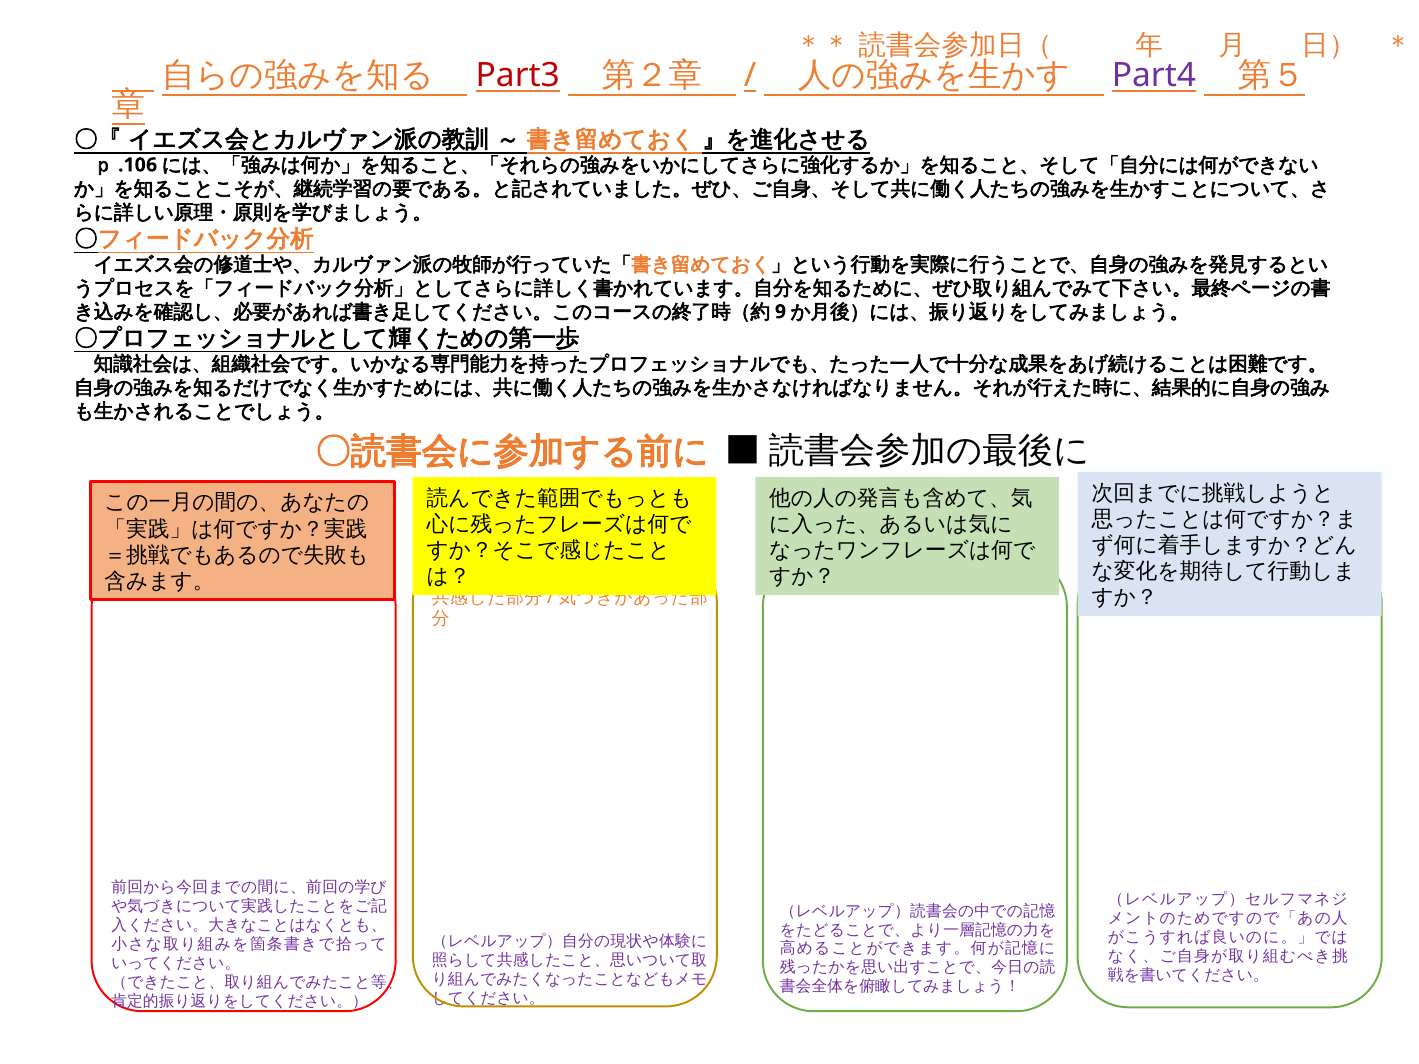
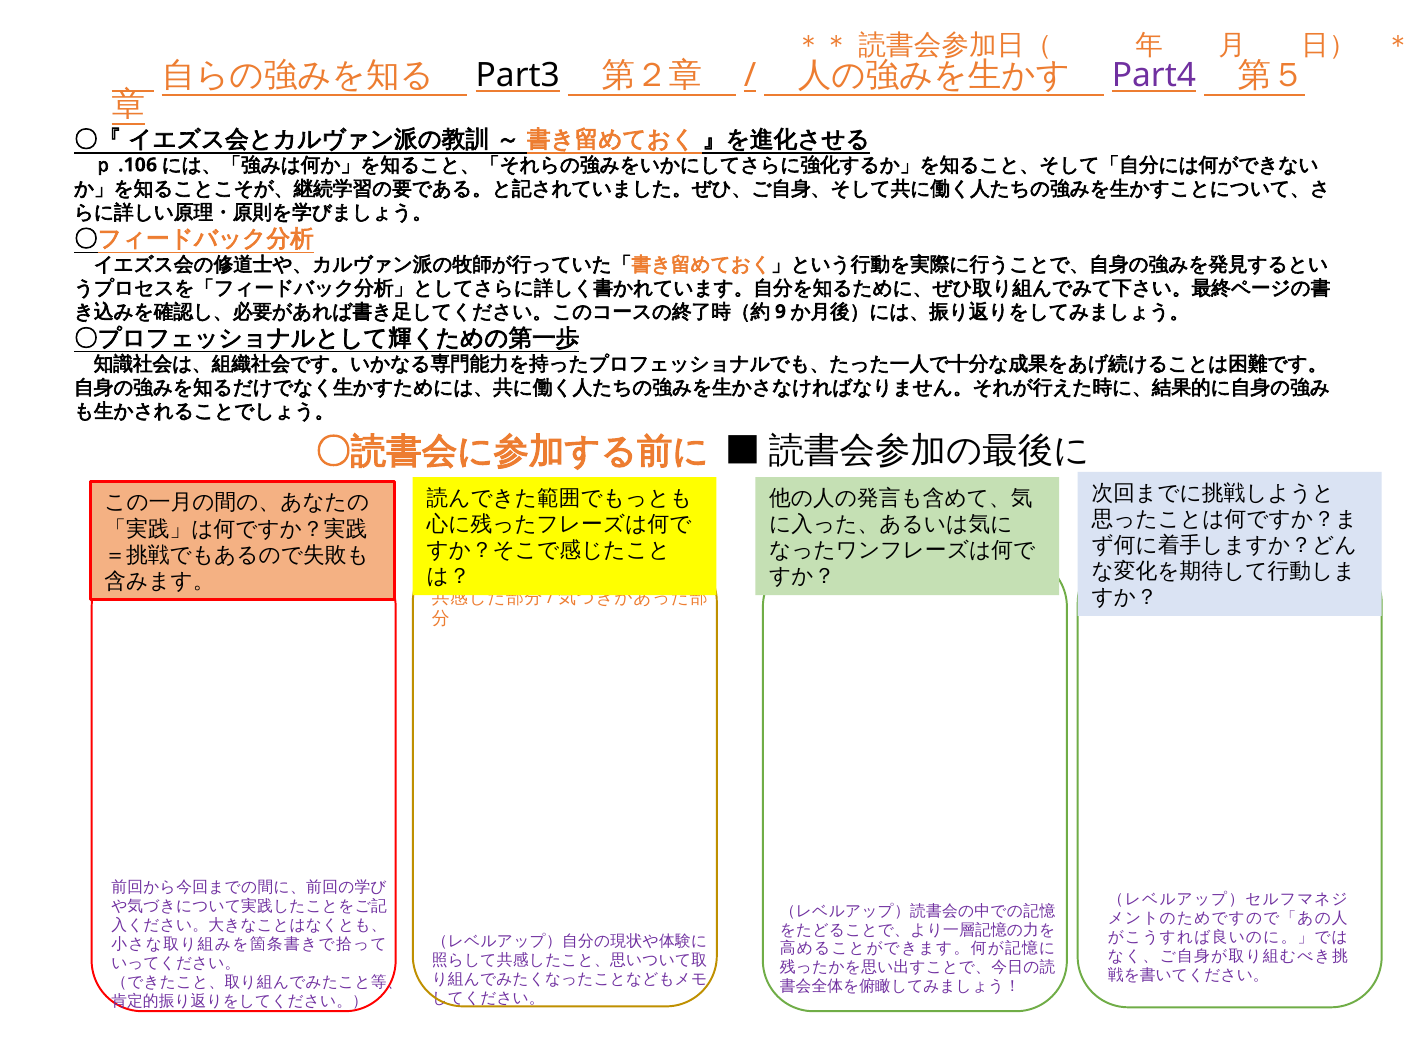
Part3 colour: red -> black
